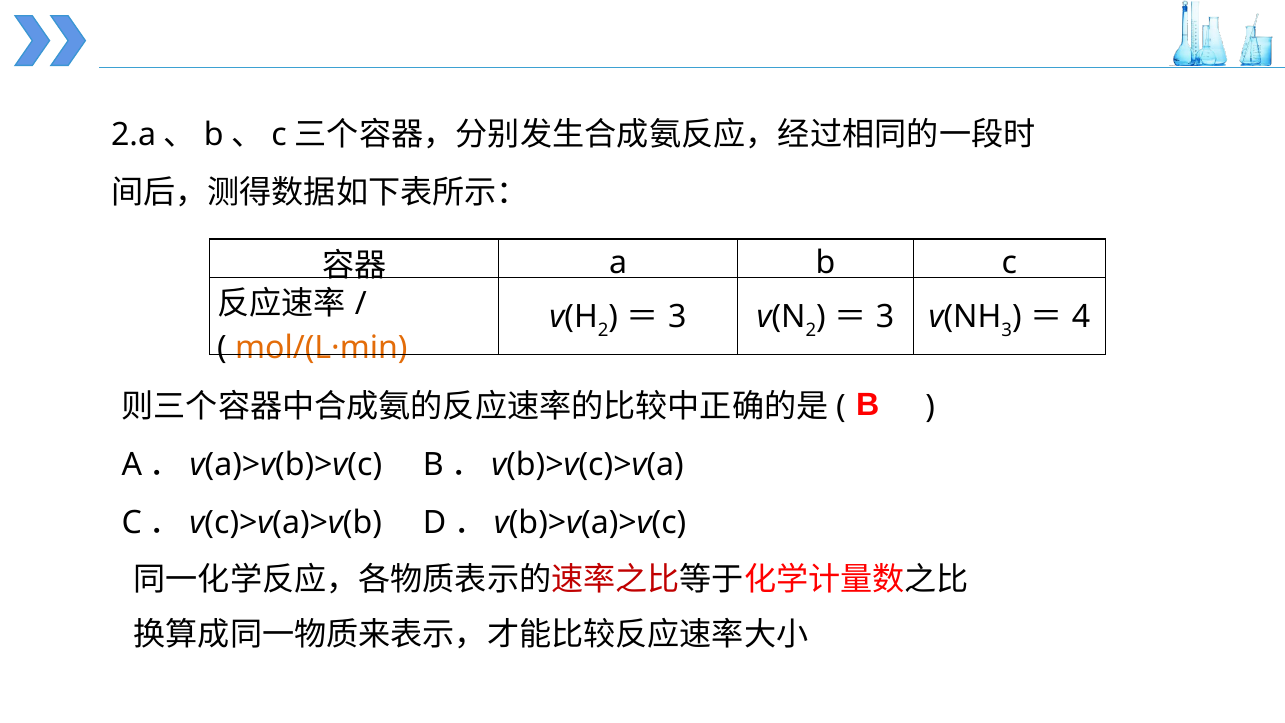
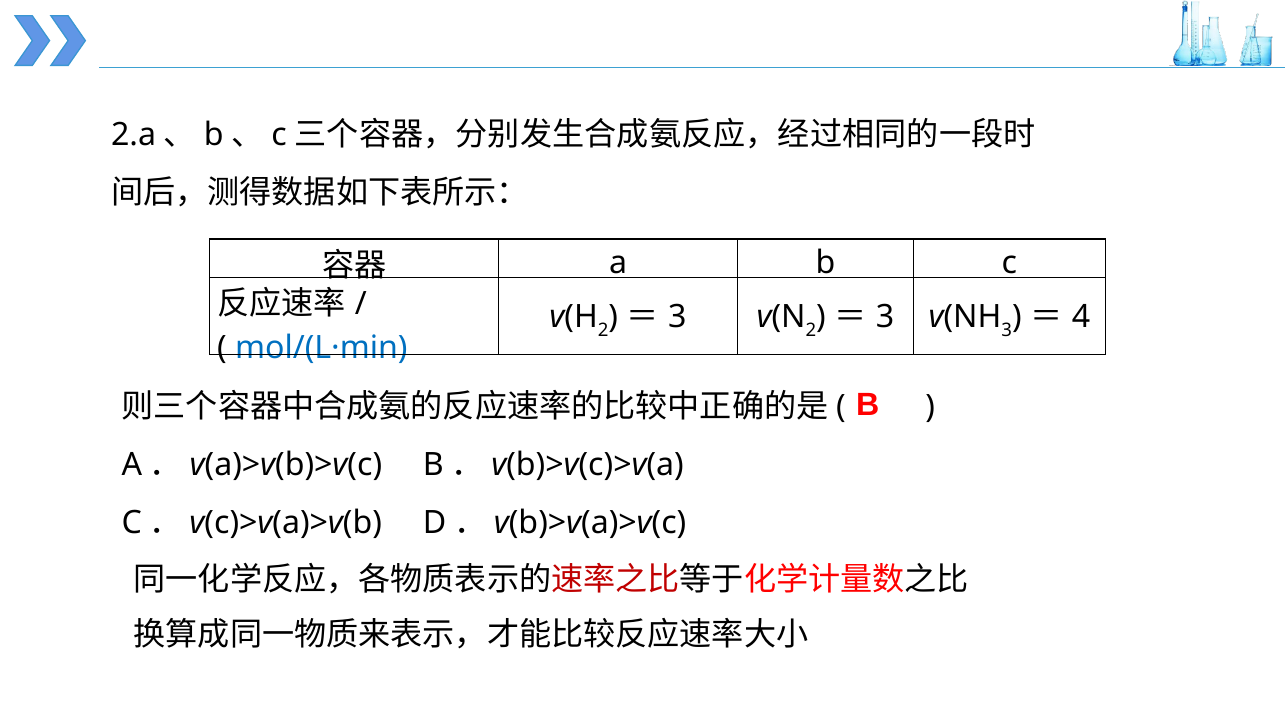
mol/(L·min colour: orange -> blue
